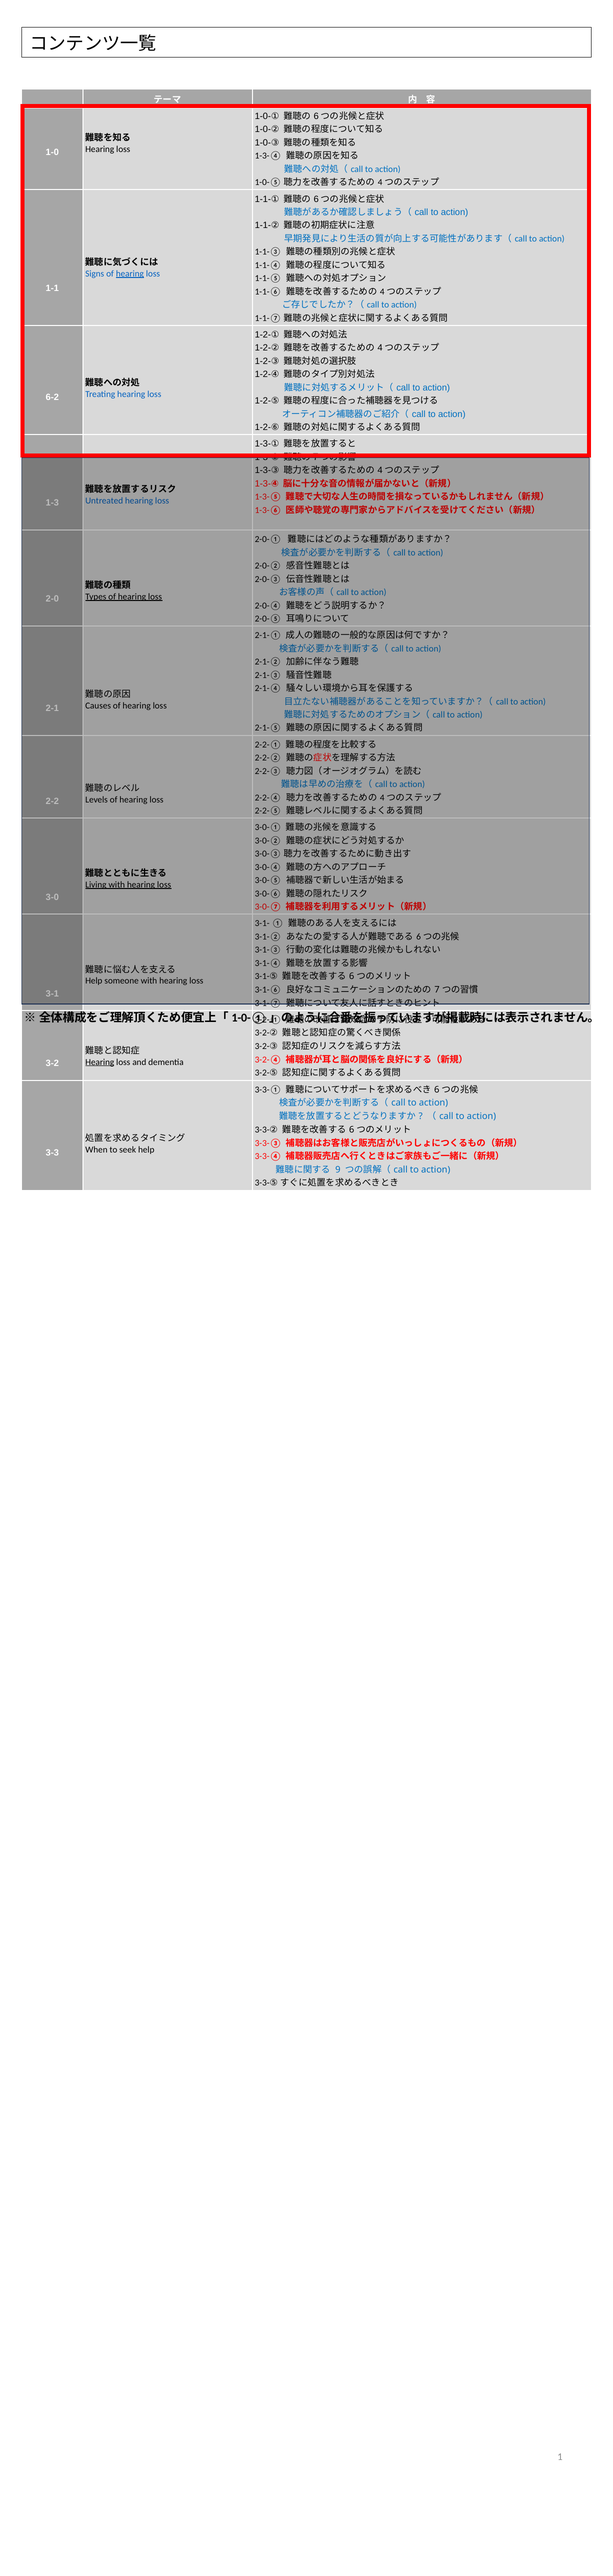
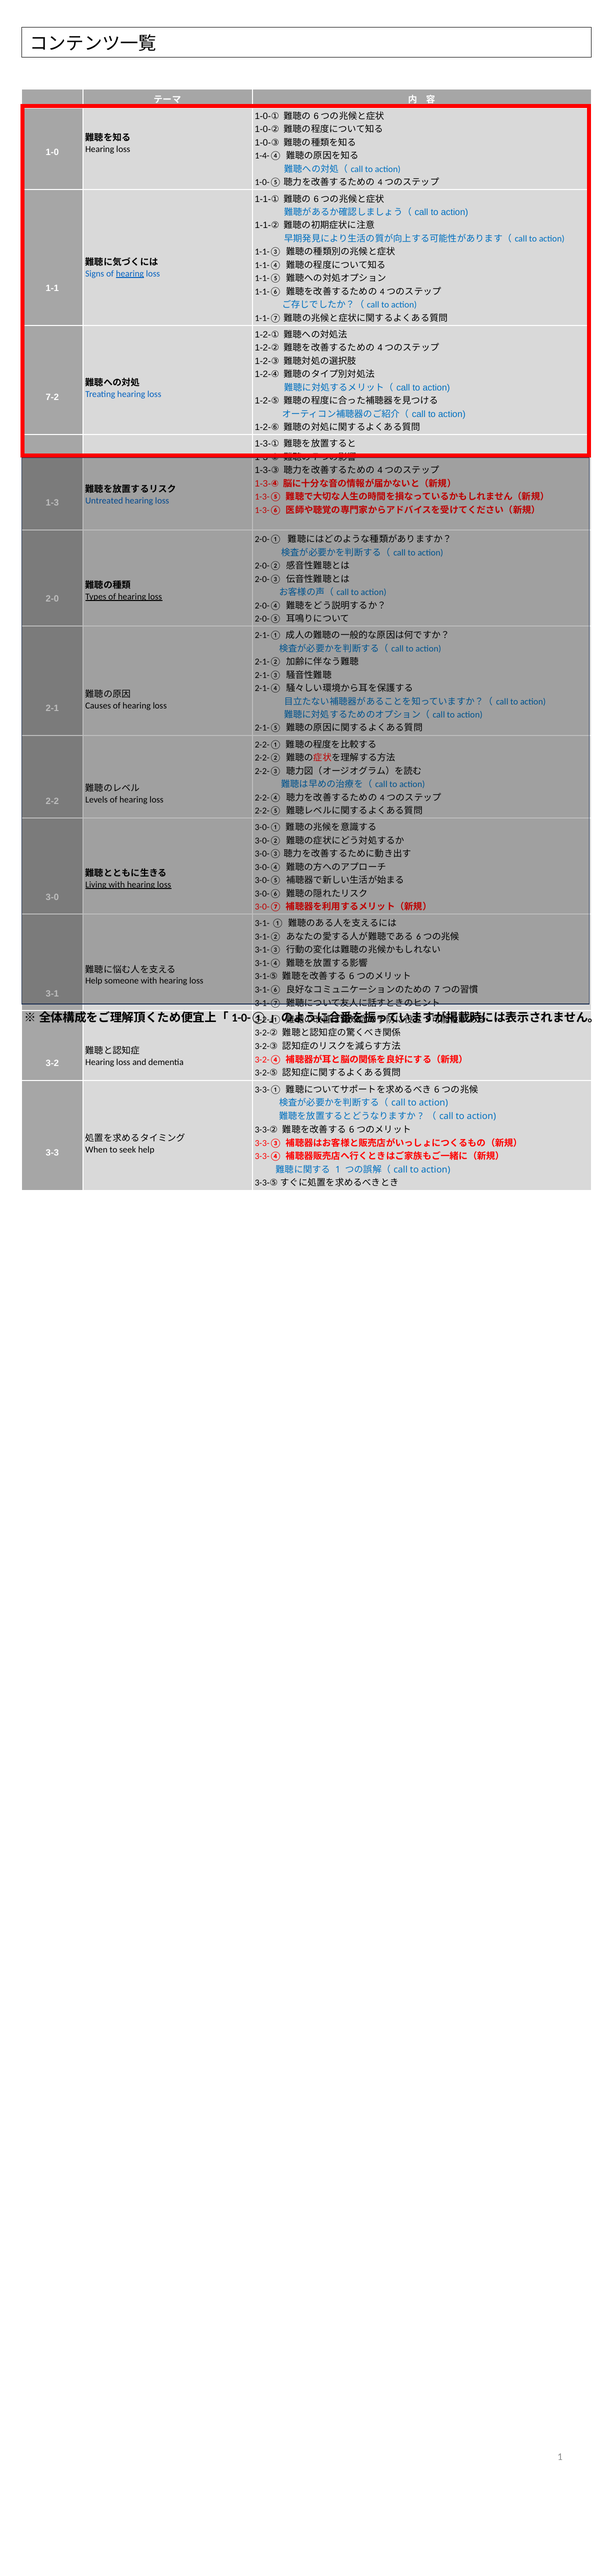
1-3-④ at (268, 156): 1-3-④ -> 1-4-④
6-2: 6-2 -> 7-2
Hearing at (100, 1061) underline: present -> none
9 at (338, 1169): 9 -> 1
